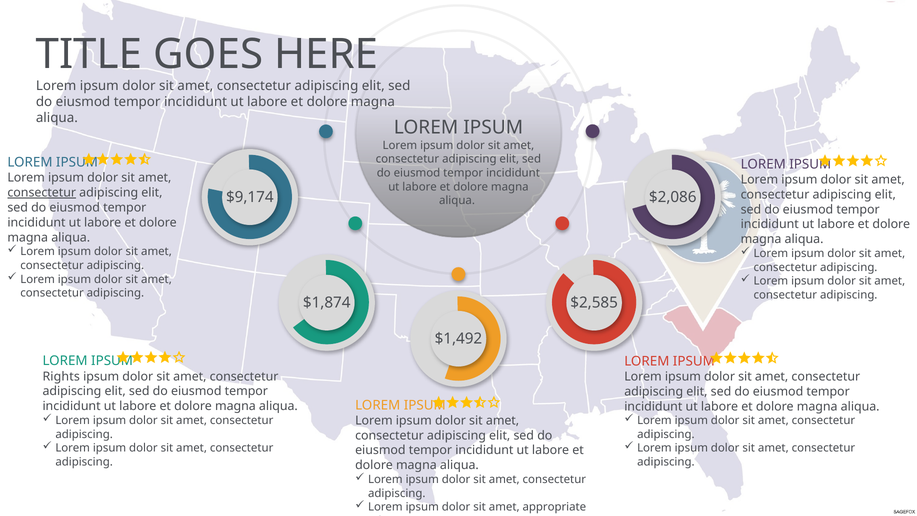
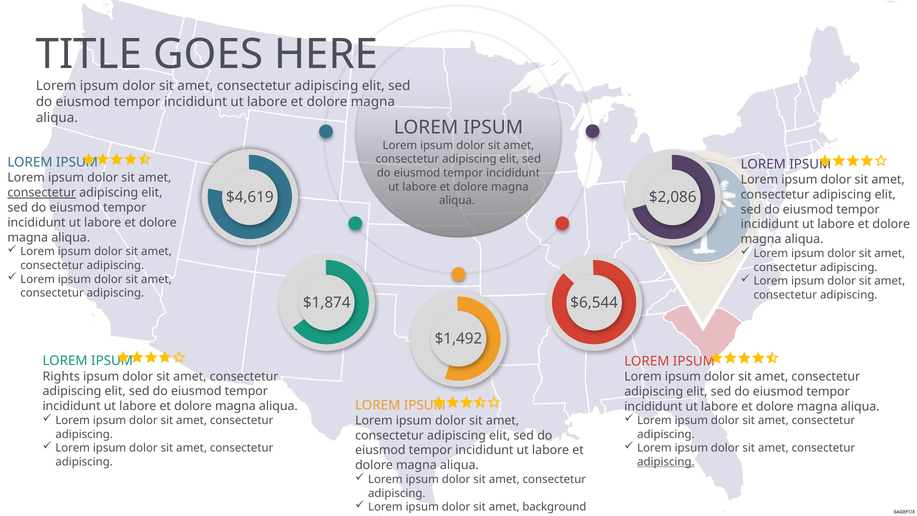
$9,174: $9,174 -> $4,619
$2,585: $2,585 -> $6,544
adipiscing at (666, 462) underline: none -> present
appropriate: appropriate -> background
